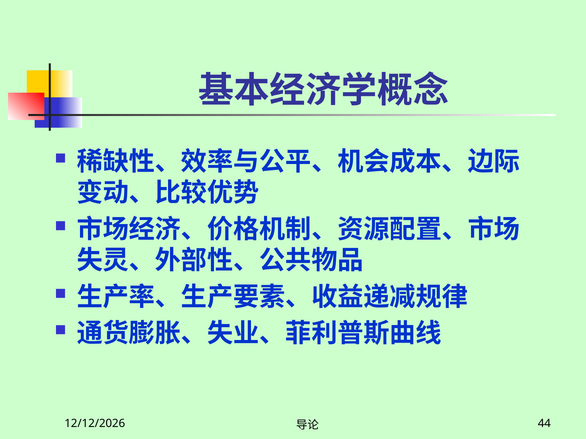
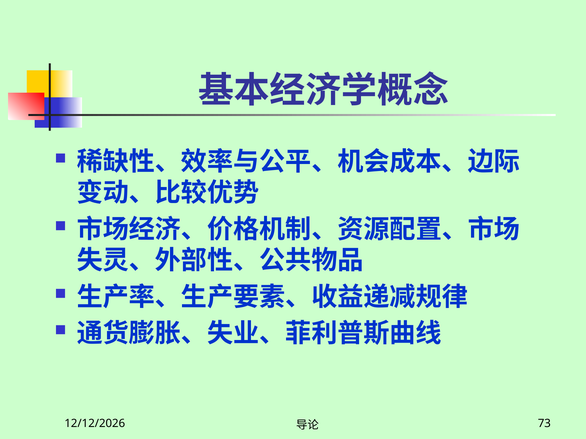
44: 44 -> 73
